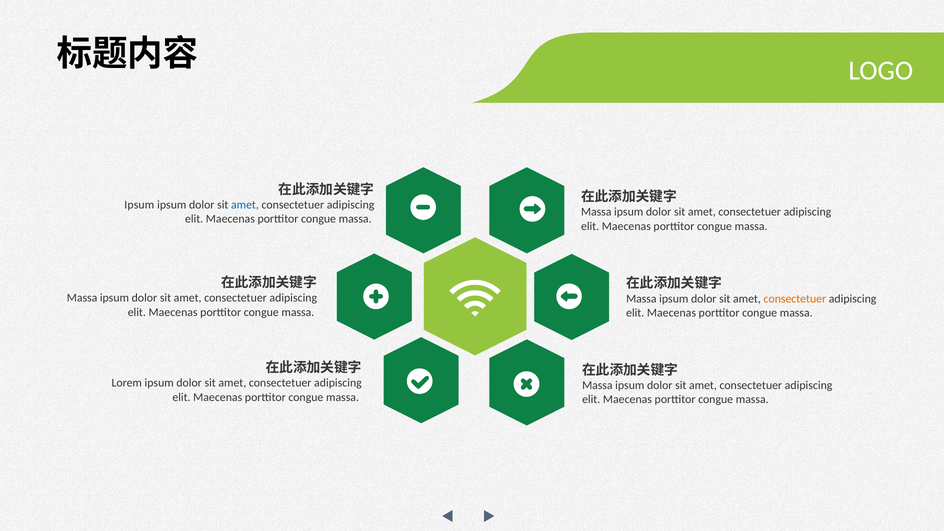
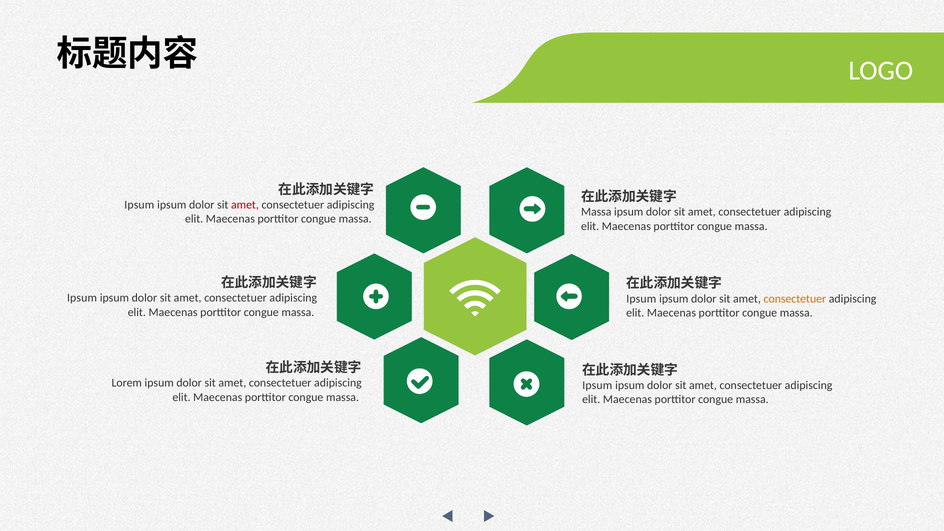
amet at (245, 205) colour: blue -> red
Massa at (82, 298): Massa -> Ipsum
Massa at (641, 299): Massa -> Ipsum
Massa at (597, 385): Massa -> Ipsum
